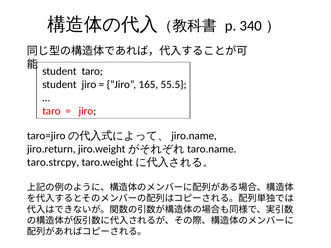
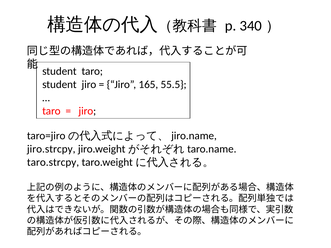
jiro.return: jiro.return -> jiro.strcpy
